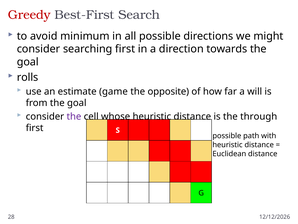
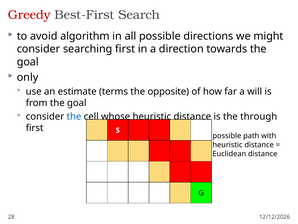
minimum: minimum -> algorithm
rolls: rolls -> only
game: game -> terms
the at (74, 116) colour: purple -> blue
